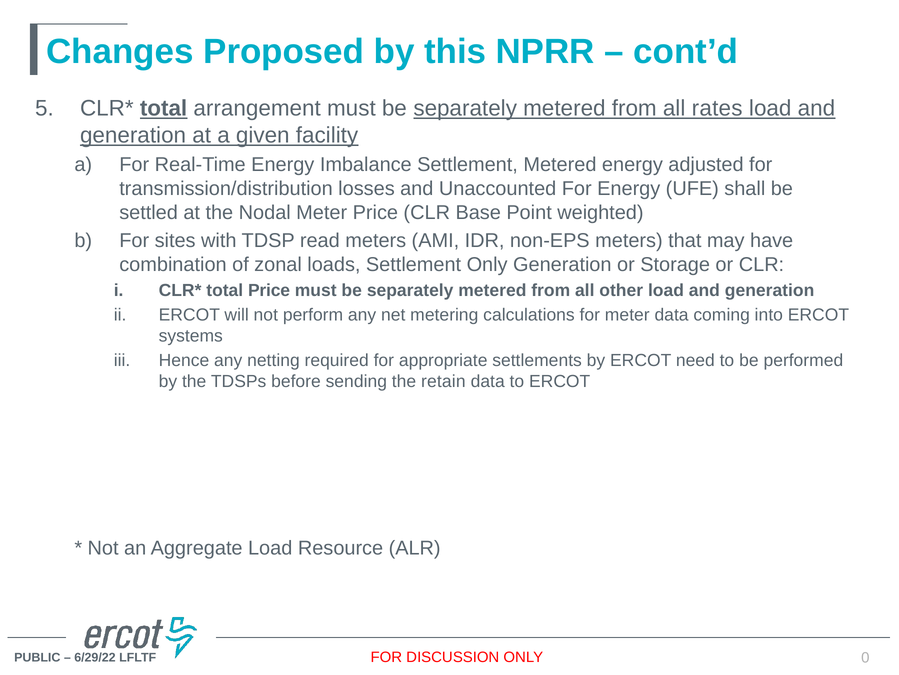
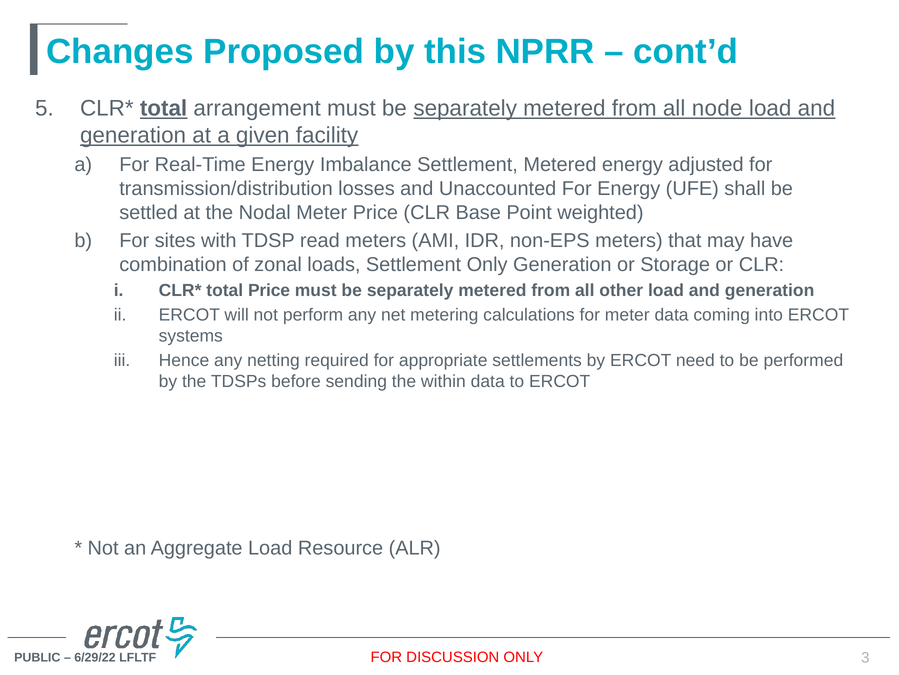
rates: rates -> node
retain: retain -> within
0: 0 -> 3
